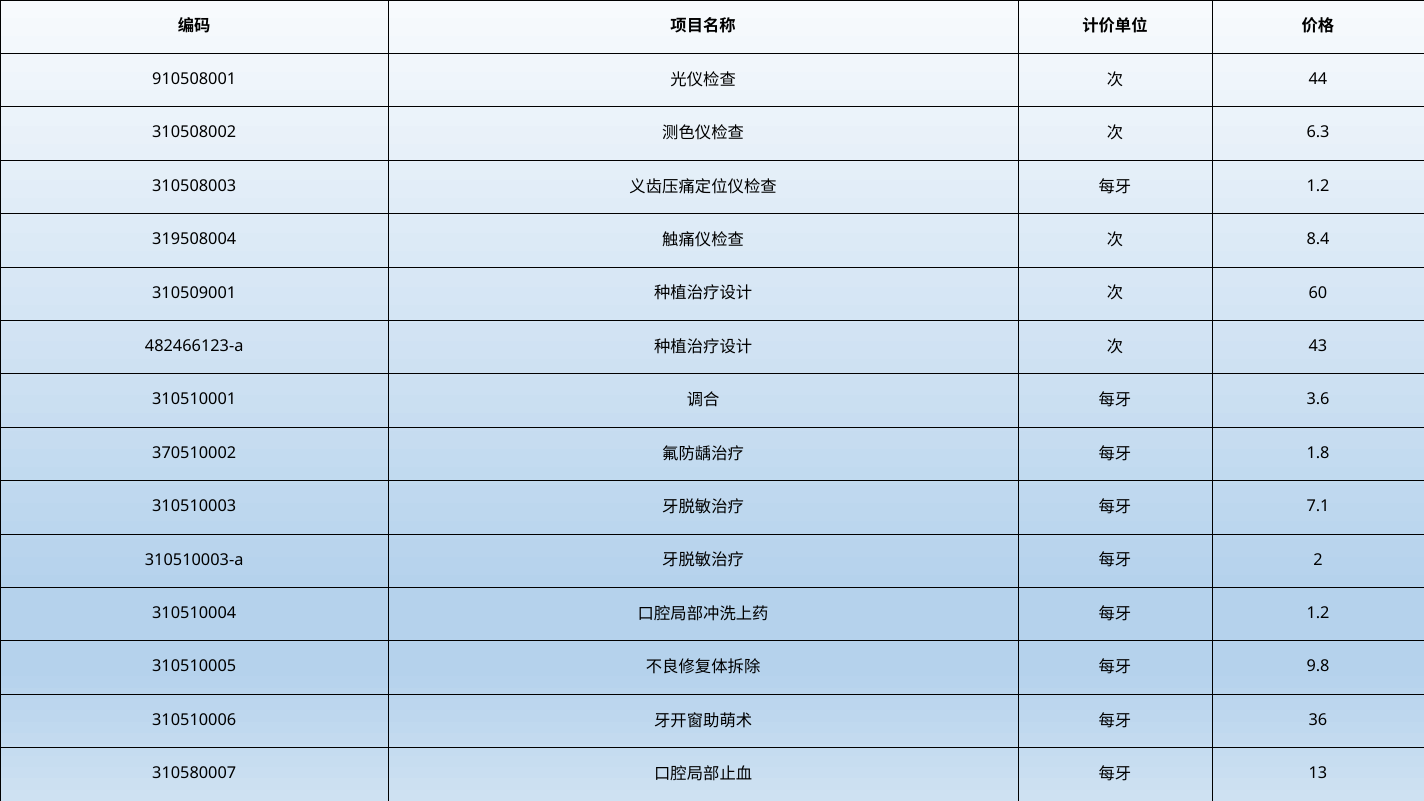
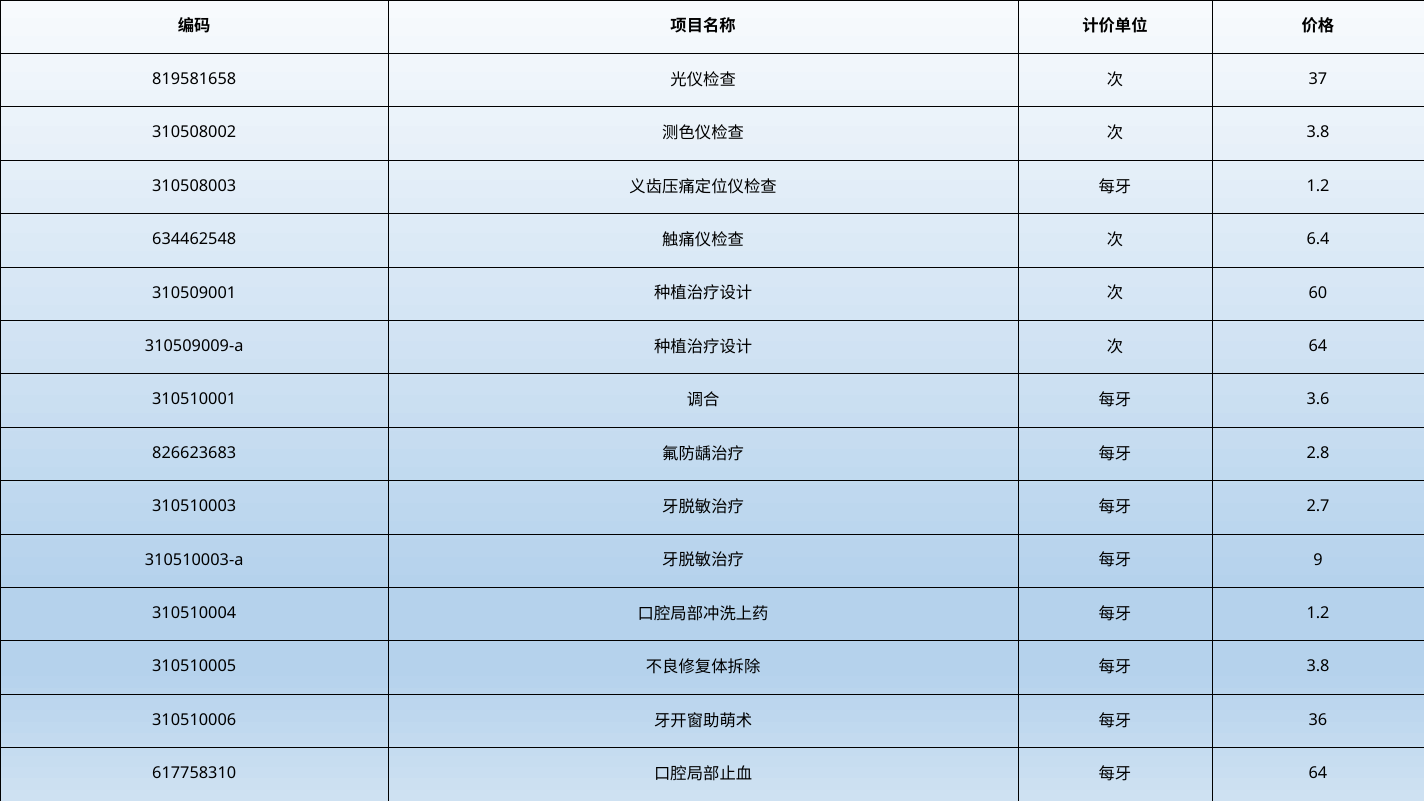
910508001: 910508001 -> 819581658
44: 44 -> 37
6.3 at (1318, 132): 6.3 -> 3.8
319508004: 319508004 -> 634462548
8.4: 8.4 -> 6.4
482466123-a: 482466123-a -> 310509009-a
43 at (1318, 346): 43 -> 64
370510002: 370510002 -> 826623683
1.8: 1.8 -> 2.8
7.1: 7.1 -> 2.7
2: 2 -> 9
9.8 at (1318, 666): 9.8 -> 3.8
310580007: 310580007 -> 617758310
13 at (1318, 773): 13 -> 64
